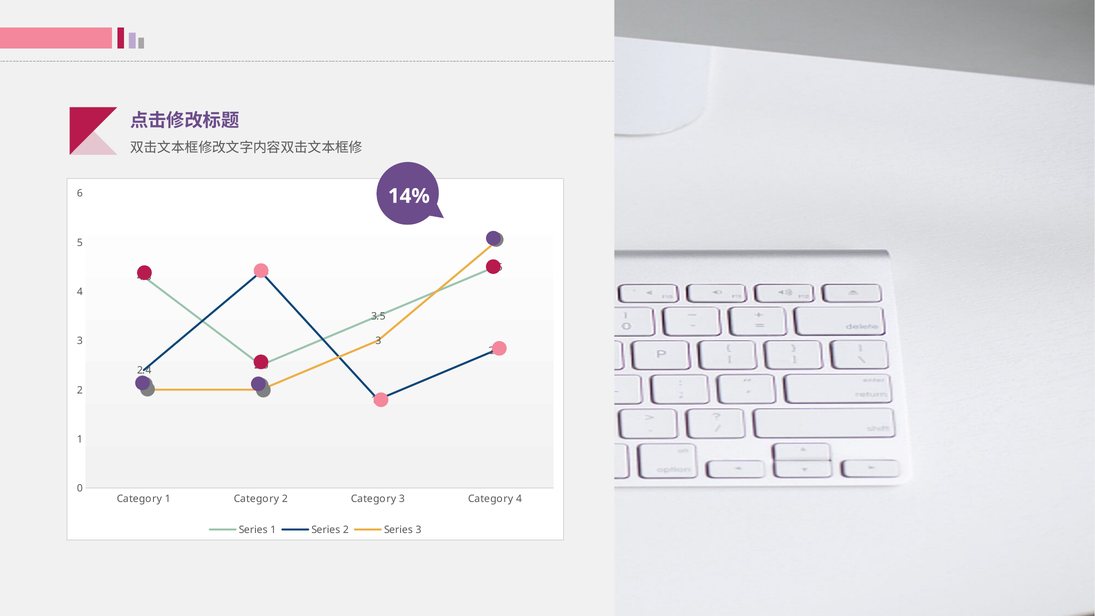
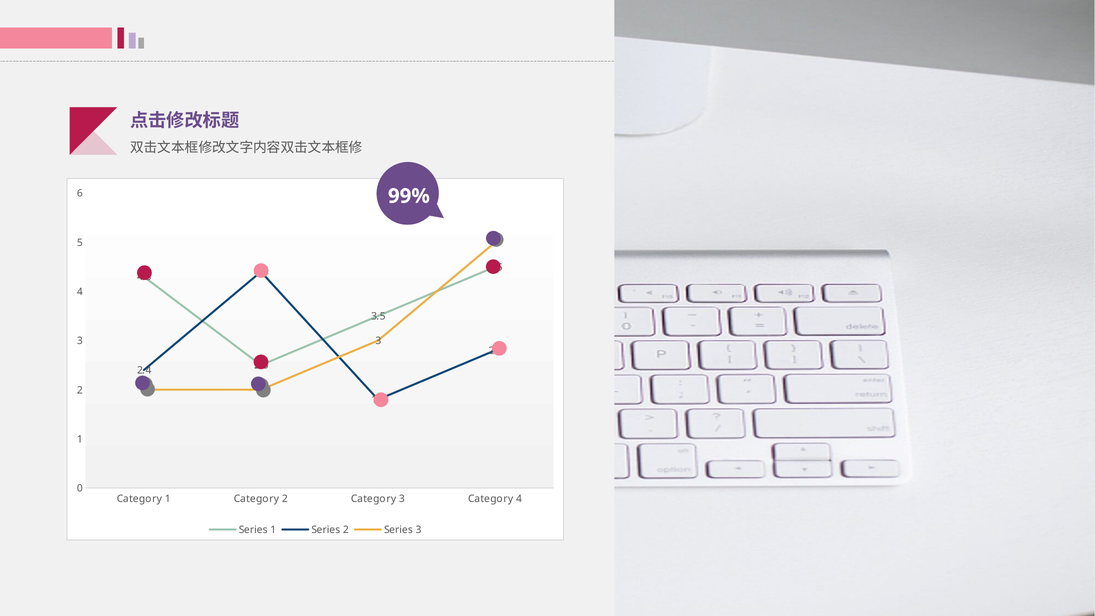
14%: 14% -> 99%
